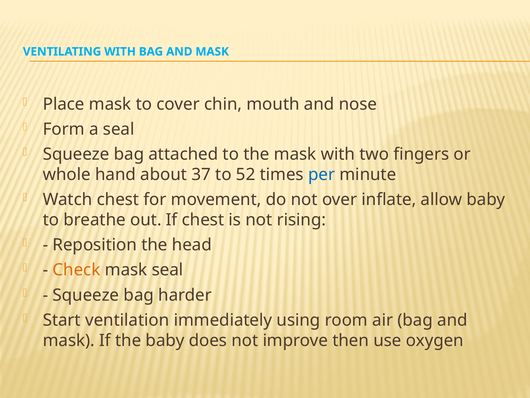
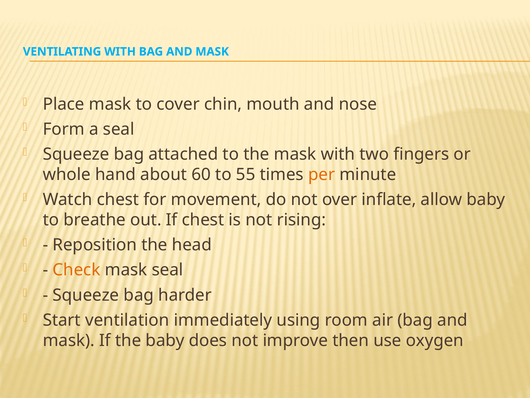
37: 37 -> 60
52: 52 -> 55
per colour: blue -> orange
